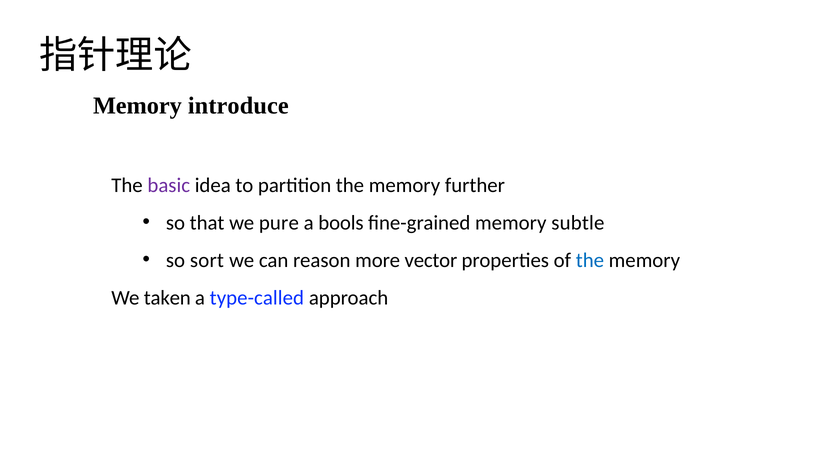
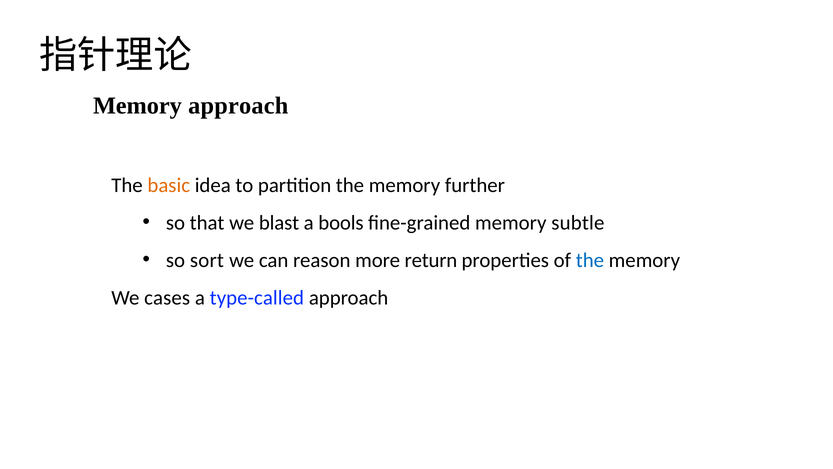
Memory introduce: introduce -> approach
basic colour: purple -> orange
pure: pure -> blast
vector: vector -> return
taken: taken -> cases
